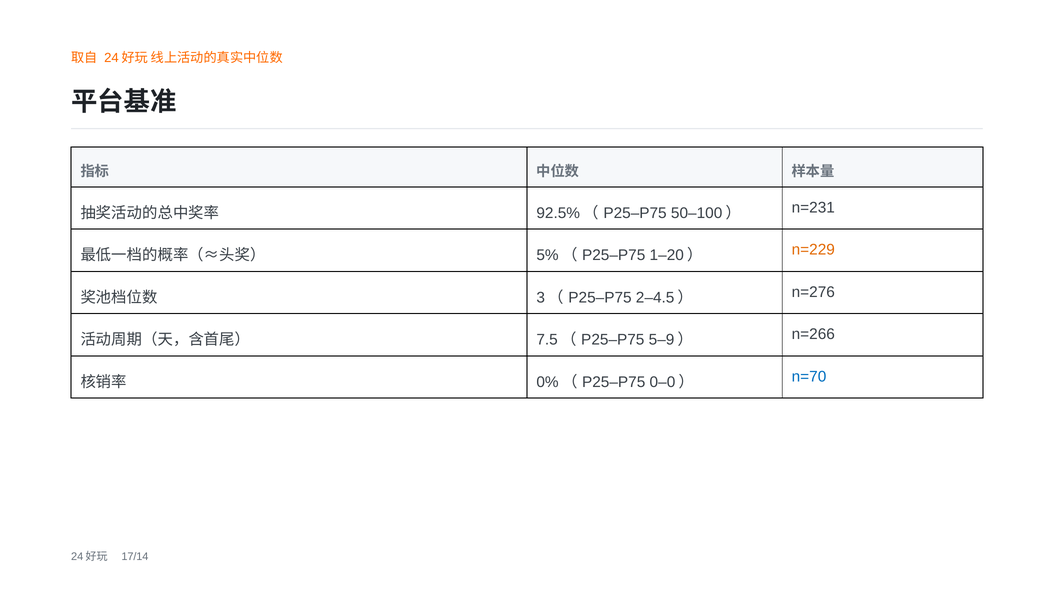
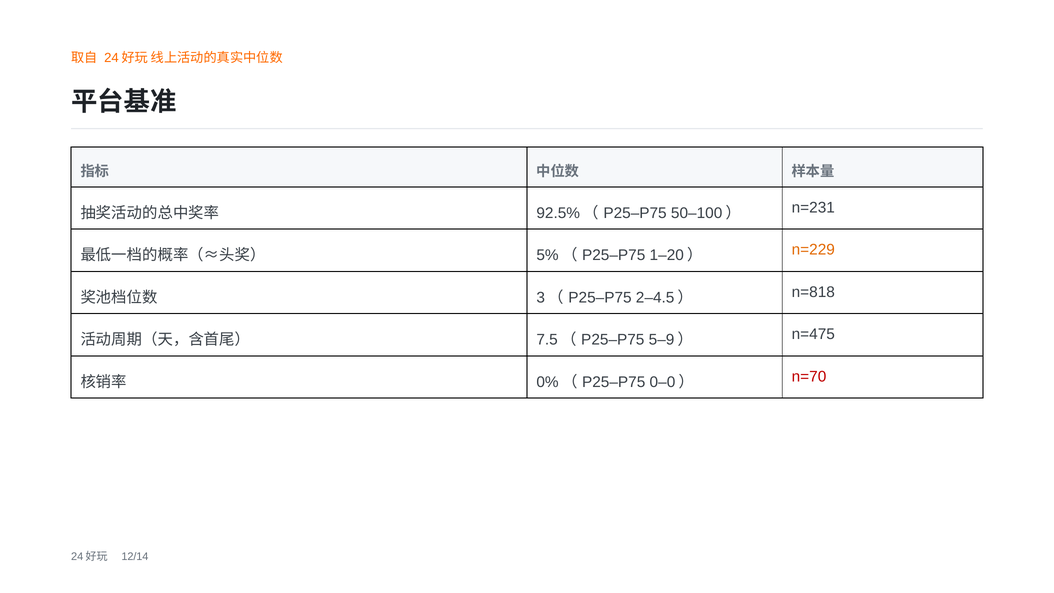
n=276: n=276 -> n=818
n=266: n=266 -> n=475
n=70 colour: blue -> red
17/14: 17/14 -> 12/14
